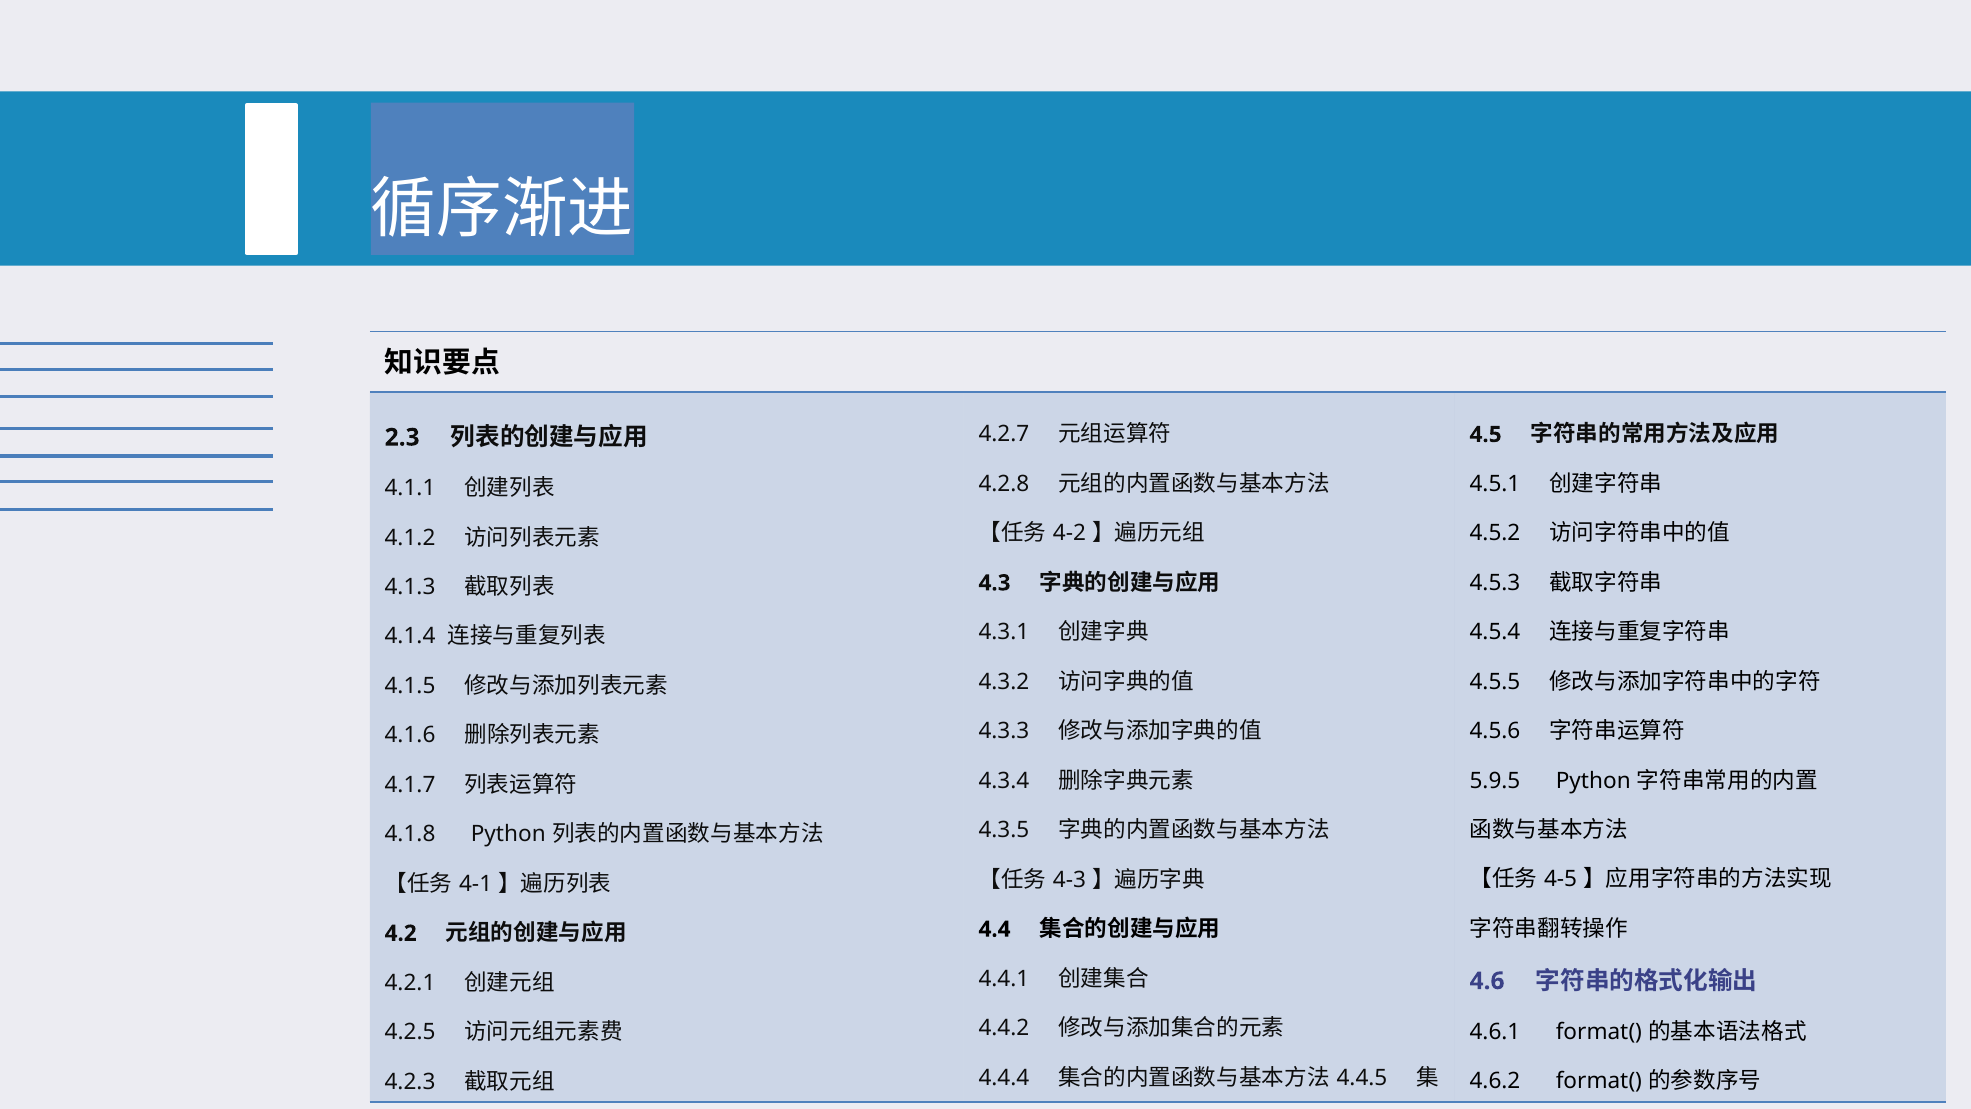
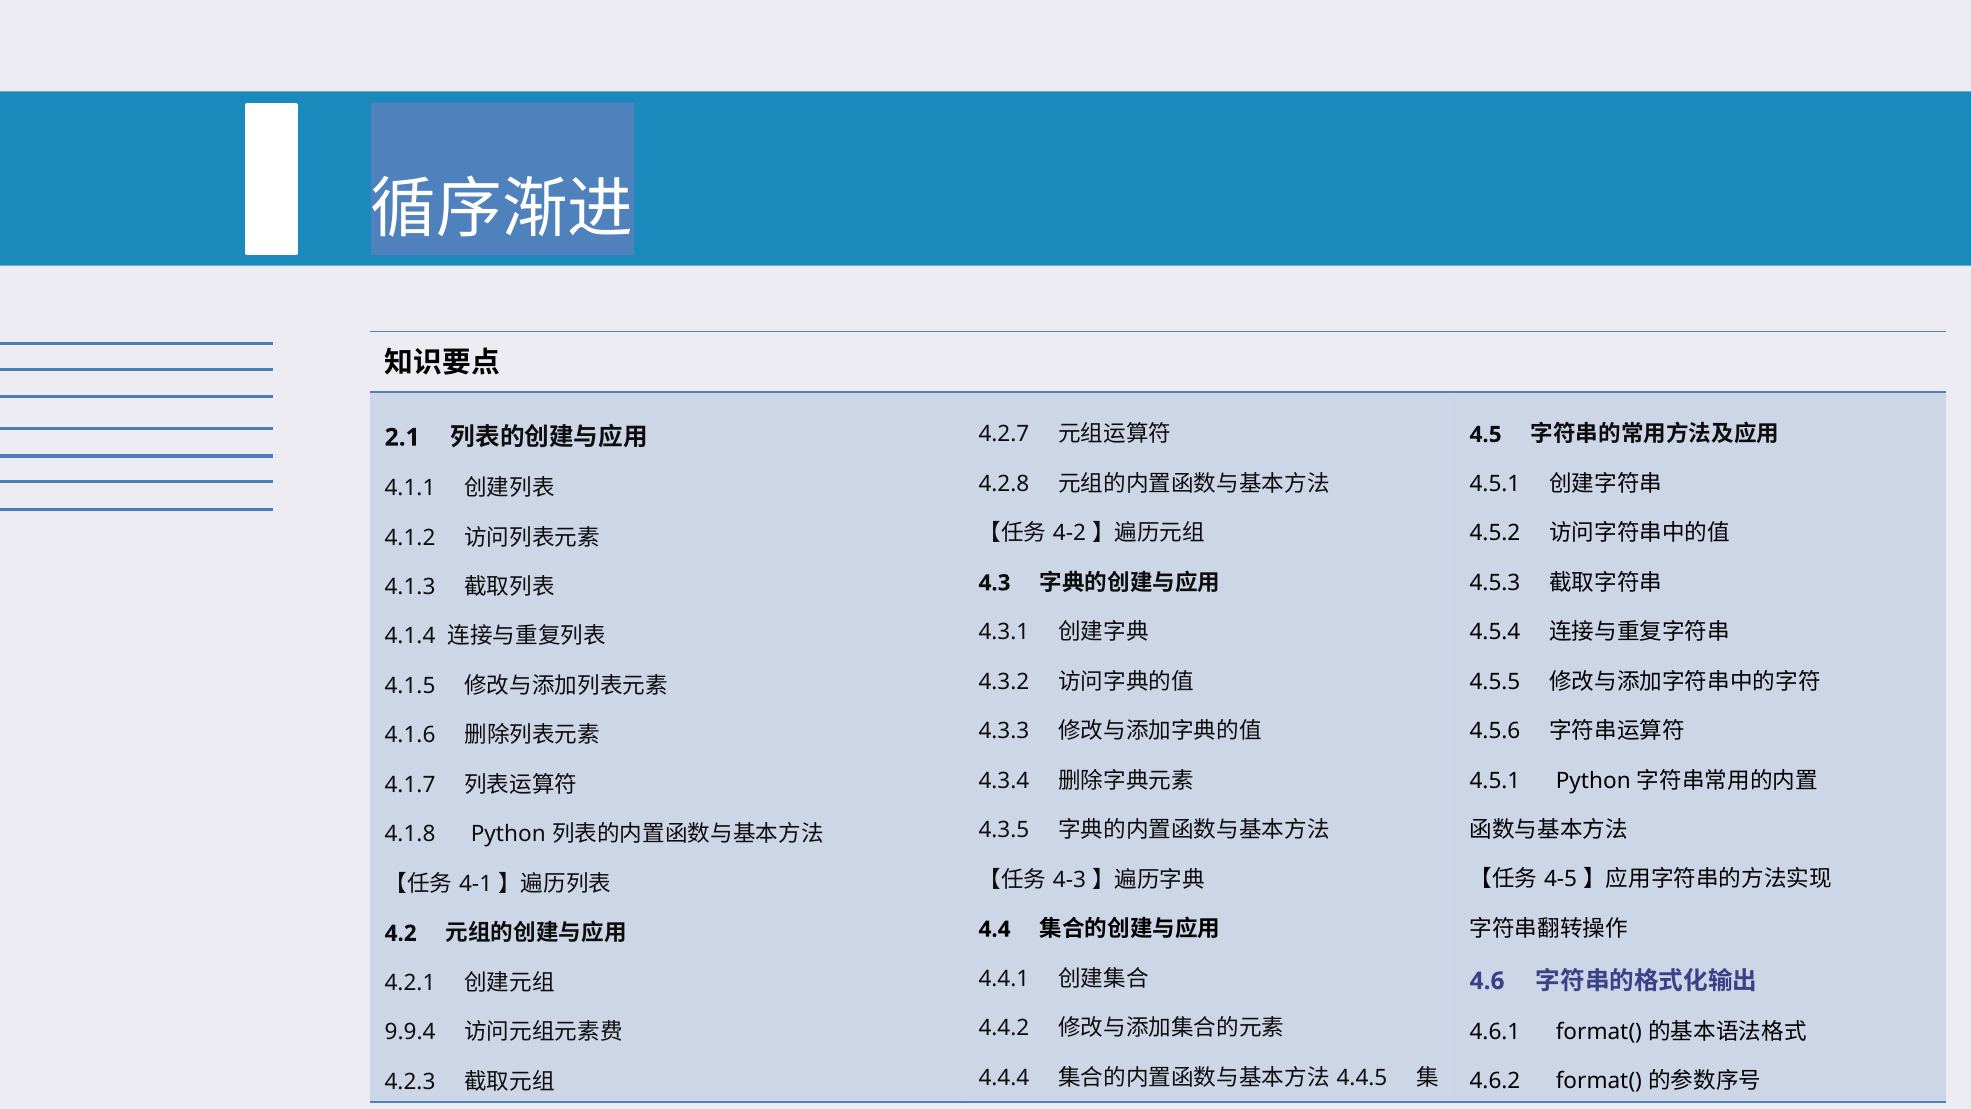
2.3: 2.3 -> 2.1
5.9.5 at (1495, 780): 5.9.5 -> 4.5.1
4.2.5 at (410, 1032): 4.2.5 -> 9.9.4
